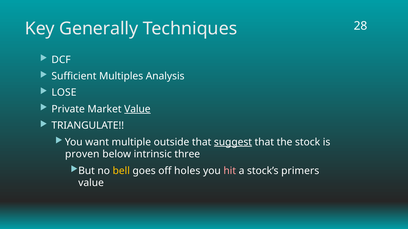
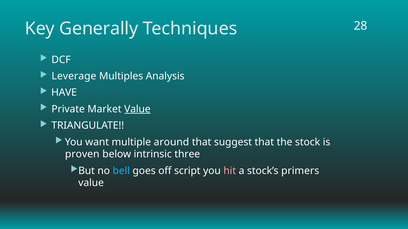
Sufficient: Sufficient -> Leverage
LOSE: LOSE -> HAVE
outside: outside -> around
suggest underline: present -> none
bell colour: yellow -> light blue
holes: holes -> script
